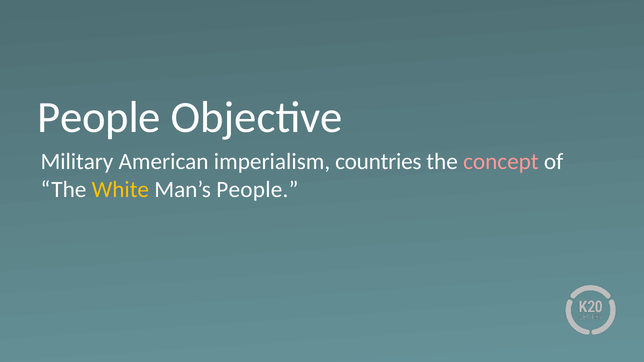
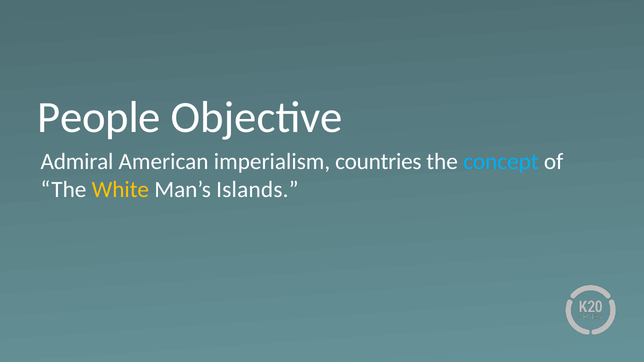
Military: Military -> Admiral
concept colour: pink -> light blue
Man’s People: People -> Islands
